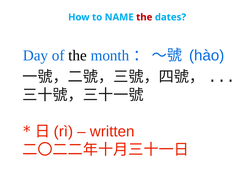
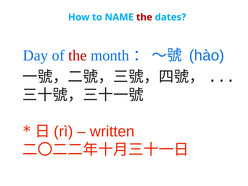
the at (78, 56) colour: black -> red
